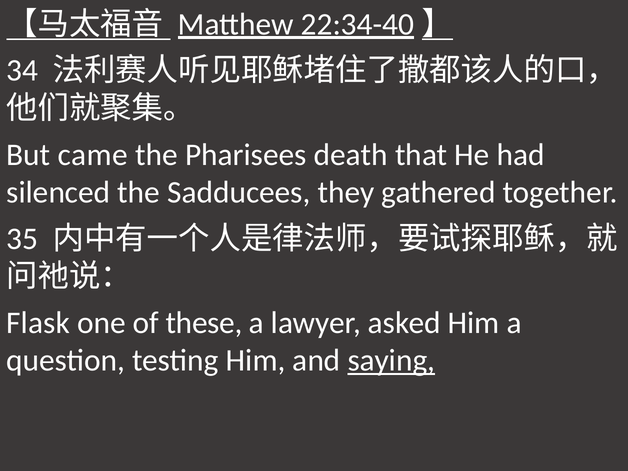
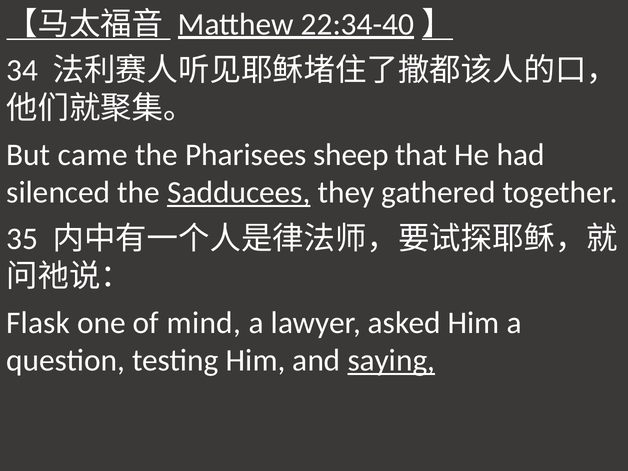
death: death -> sheep
Sadducees underline: none -> present
these: these -> mind
